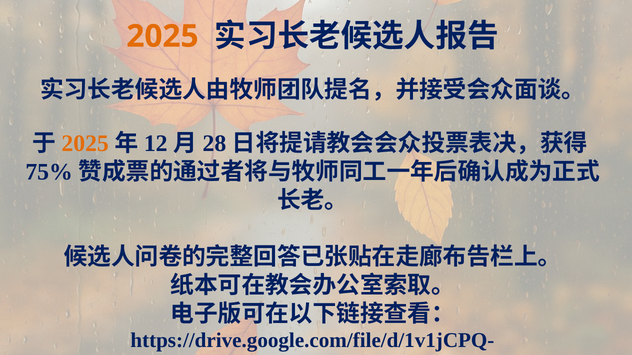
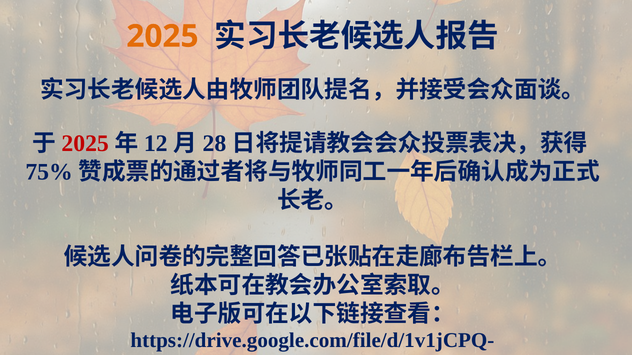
2025 at (85, 144) colour: orange -> red
